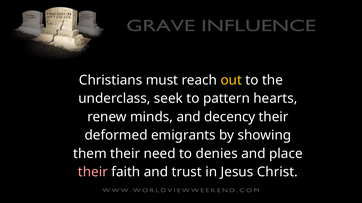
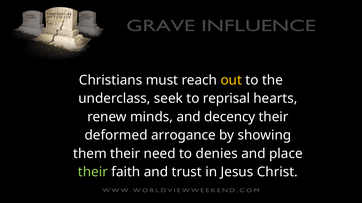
pattern: pattern -> reprisal
emigrants: emigrants -> arrogance
their at (93, 172) colour: pink -> light green
